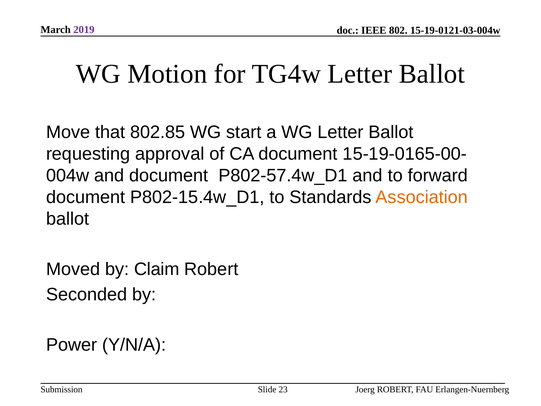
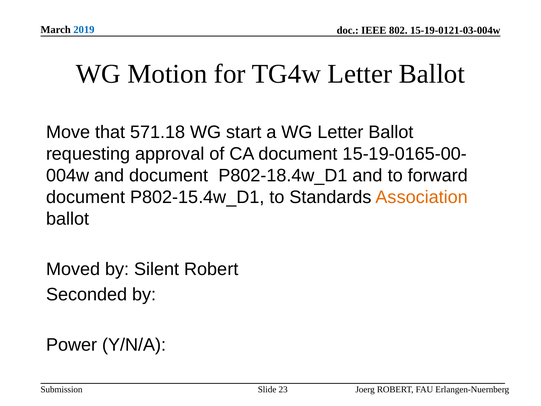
2019 colour: purple -> blue
802.85: 802.85 -> 571.18
P802-57.4w_D1: P802-57.4w_D1 -> P802-18.4w_D1
Claim: Claim -> Silent
